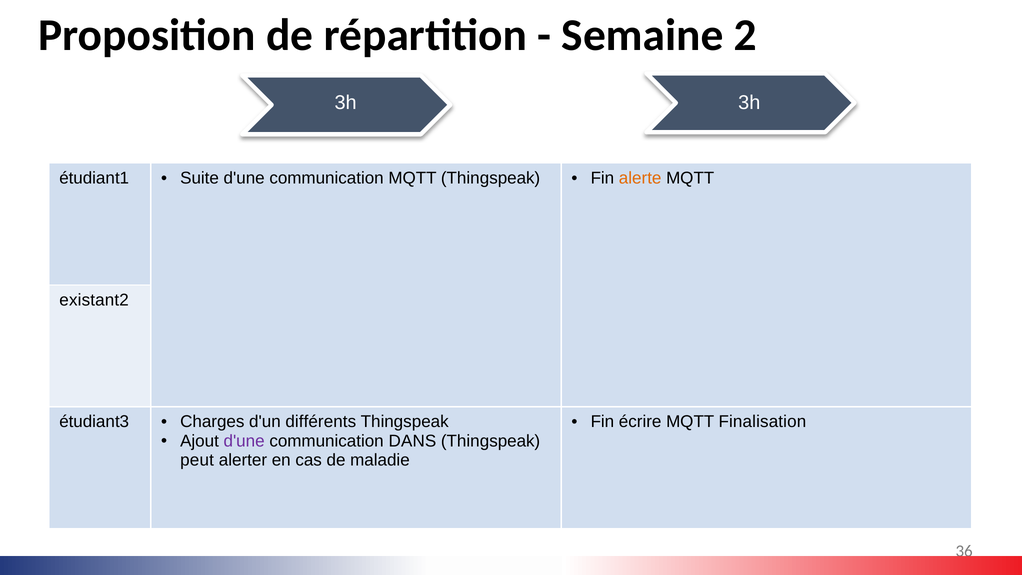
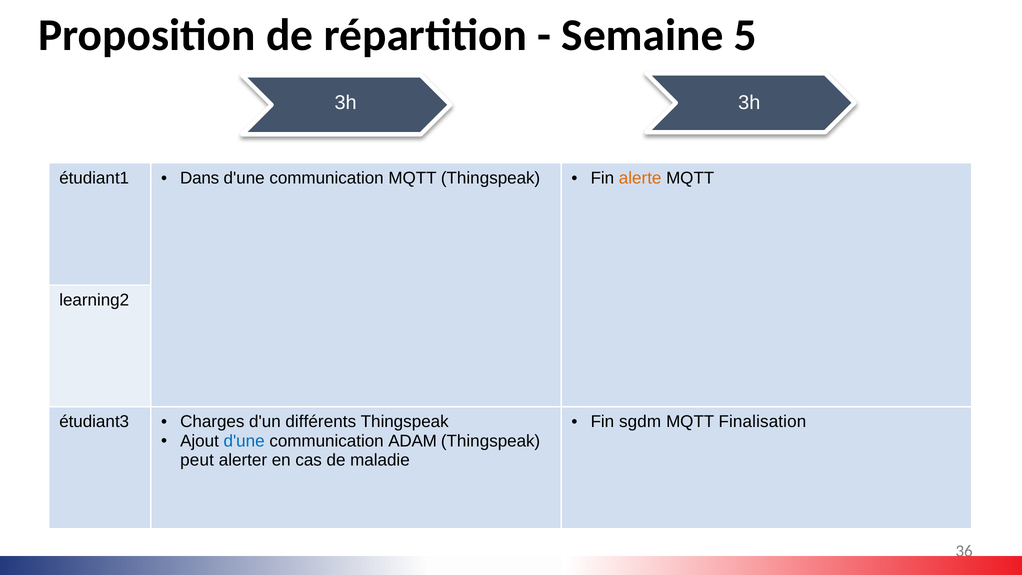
2: 2 -> 5
Suite: Suite -> Dans
existant2: existant2 -> learning2
écrire: écrire -> sgdm
d'une at (244, 441) colour: purple -> blue
DANS: DANS -> ADAM
